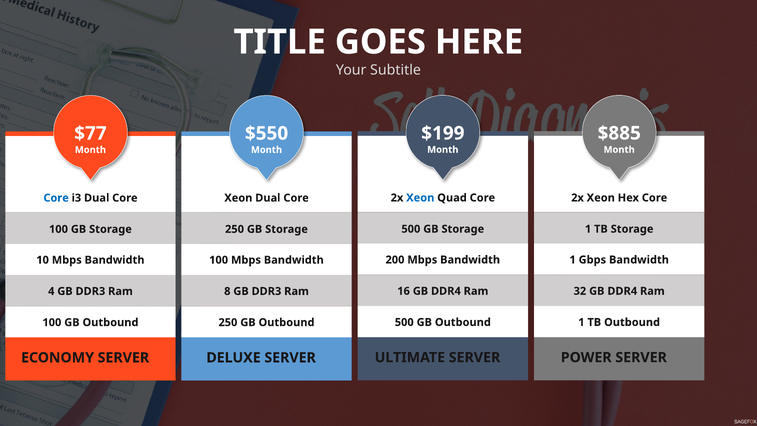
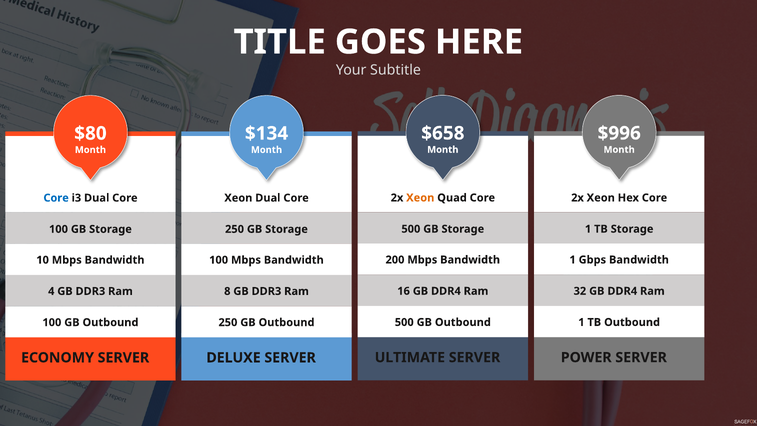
$199: $199 -> $658
$885: $885 -> $996
$77: $77 -> $80
$550: $550 -> $134
Xeon at (420, 198) colour: blue -> orange
